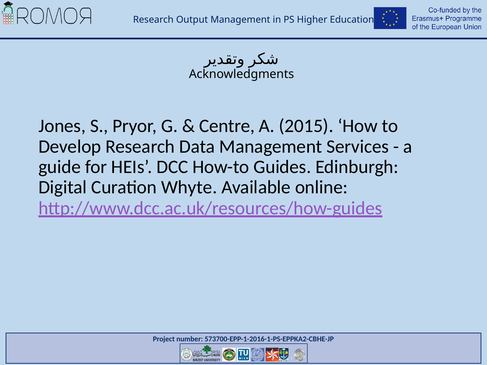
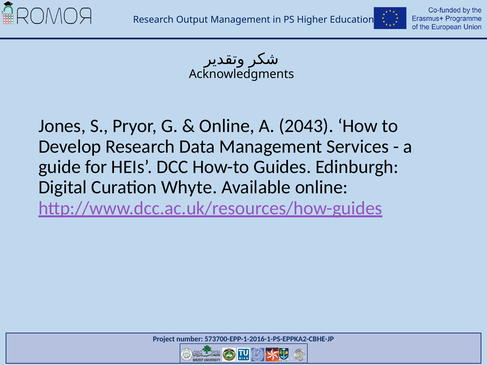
Centre at (227, 126): Centre -> Online
2015: 2015 -> 2043
